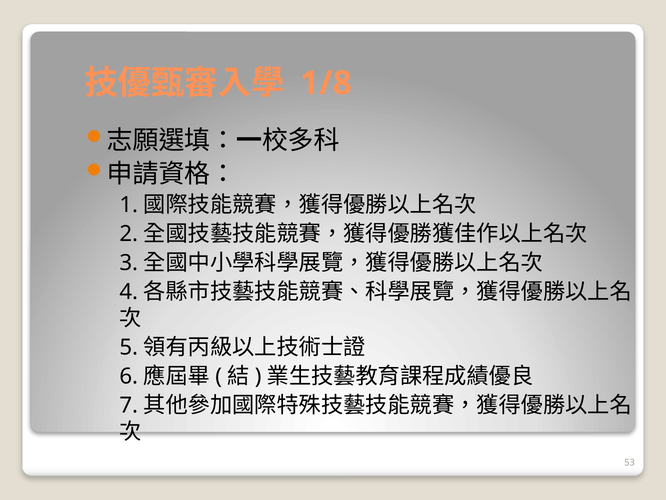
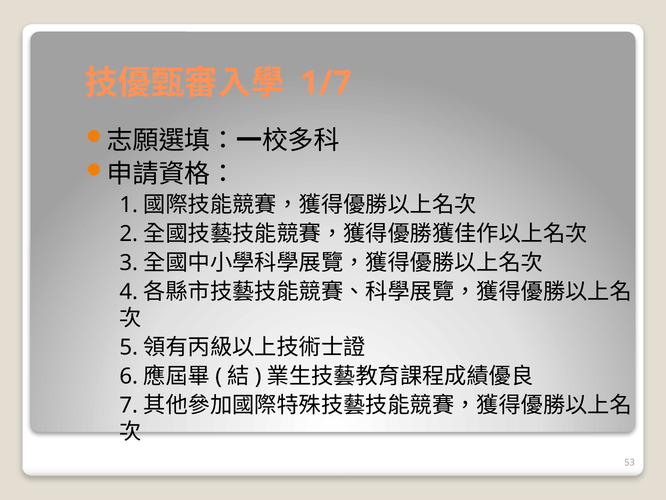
1/8: 1/8 -> 1/7
